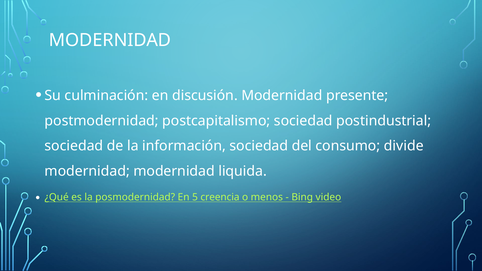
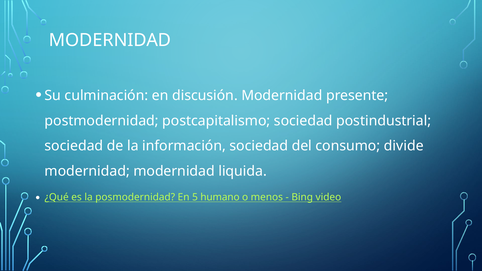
creencia: creencia -> humano
